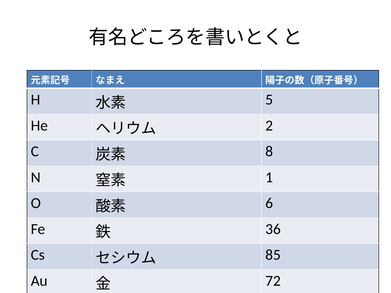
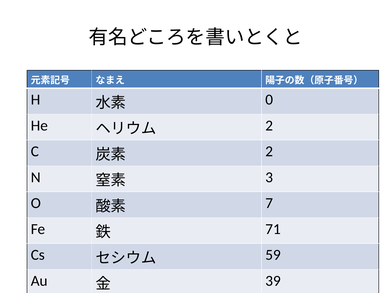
5: 5 -> 0
8 at (269, 152): 8 -> 2
1: 1 -> 3
6: 6 -> 7
36: 36 -> 71
85: 85 -> 59
72: 72 -> 39
